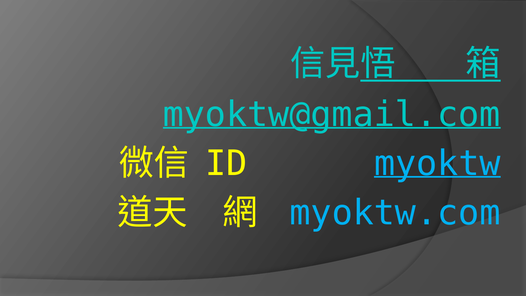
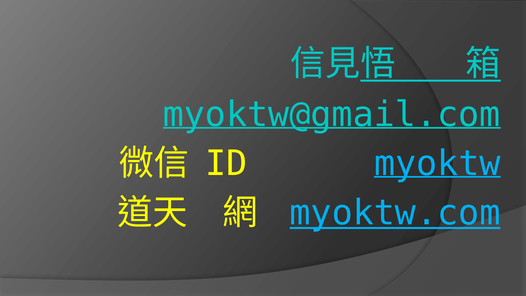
myoktw.com underline: none -> present
